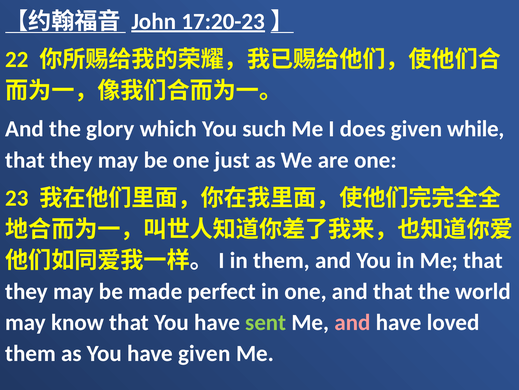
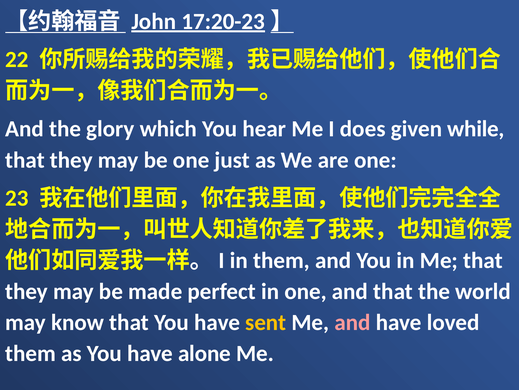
such: such -> hear
sent colour: light green -> yellow
have given: given -> alone
